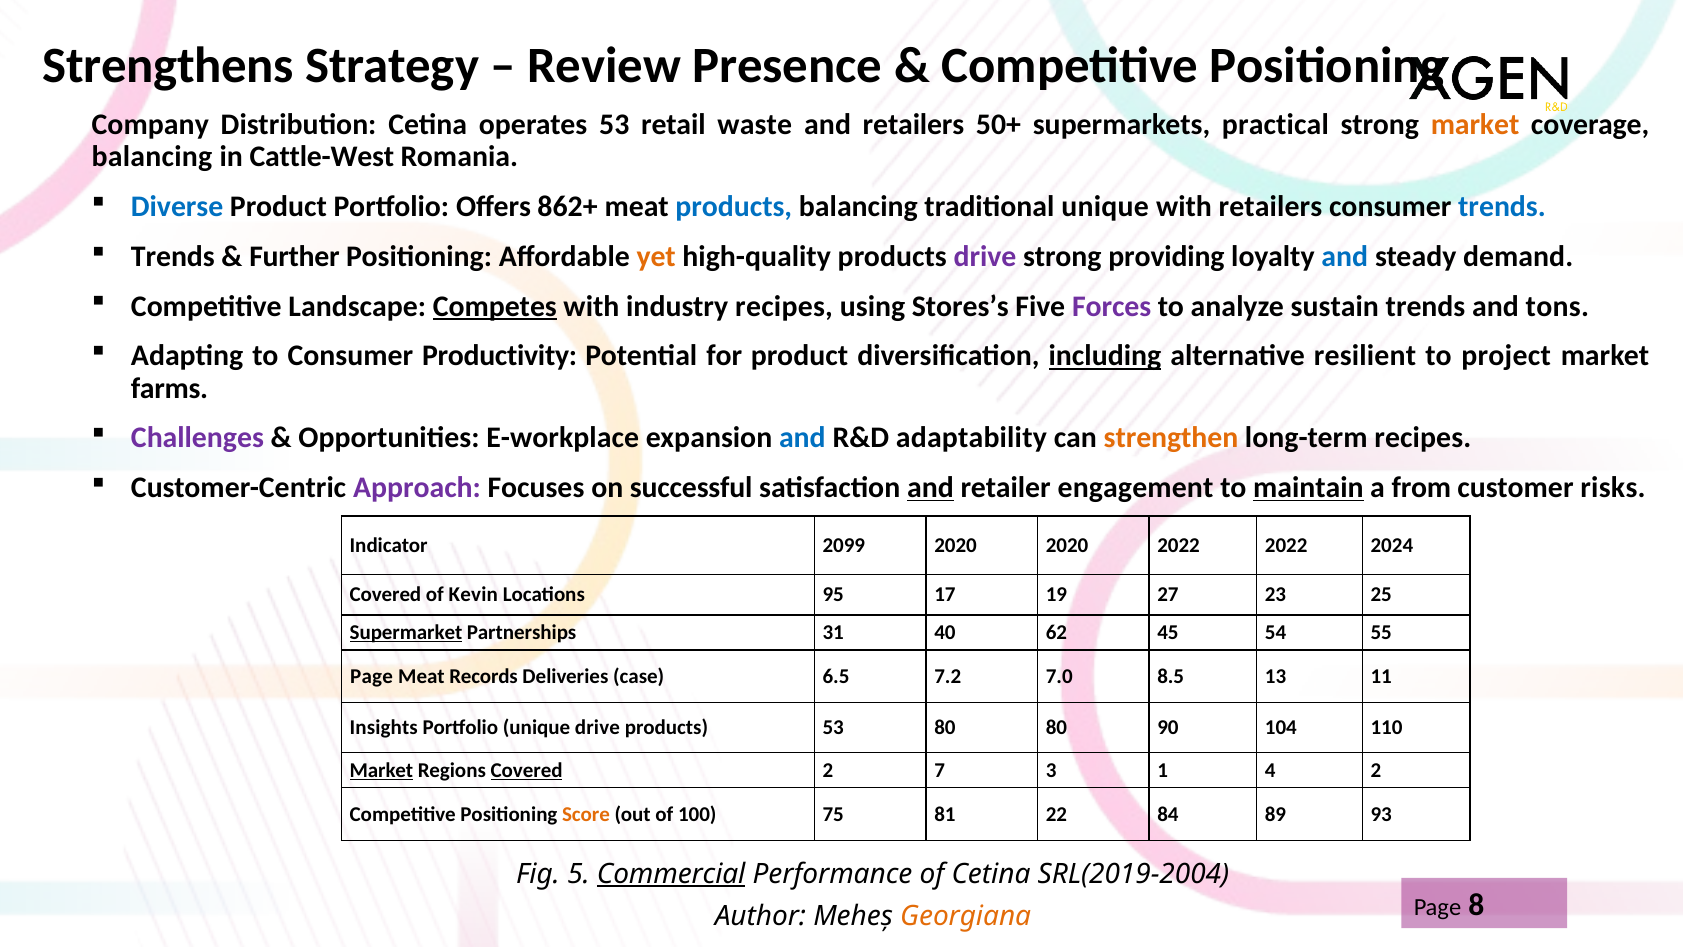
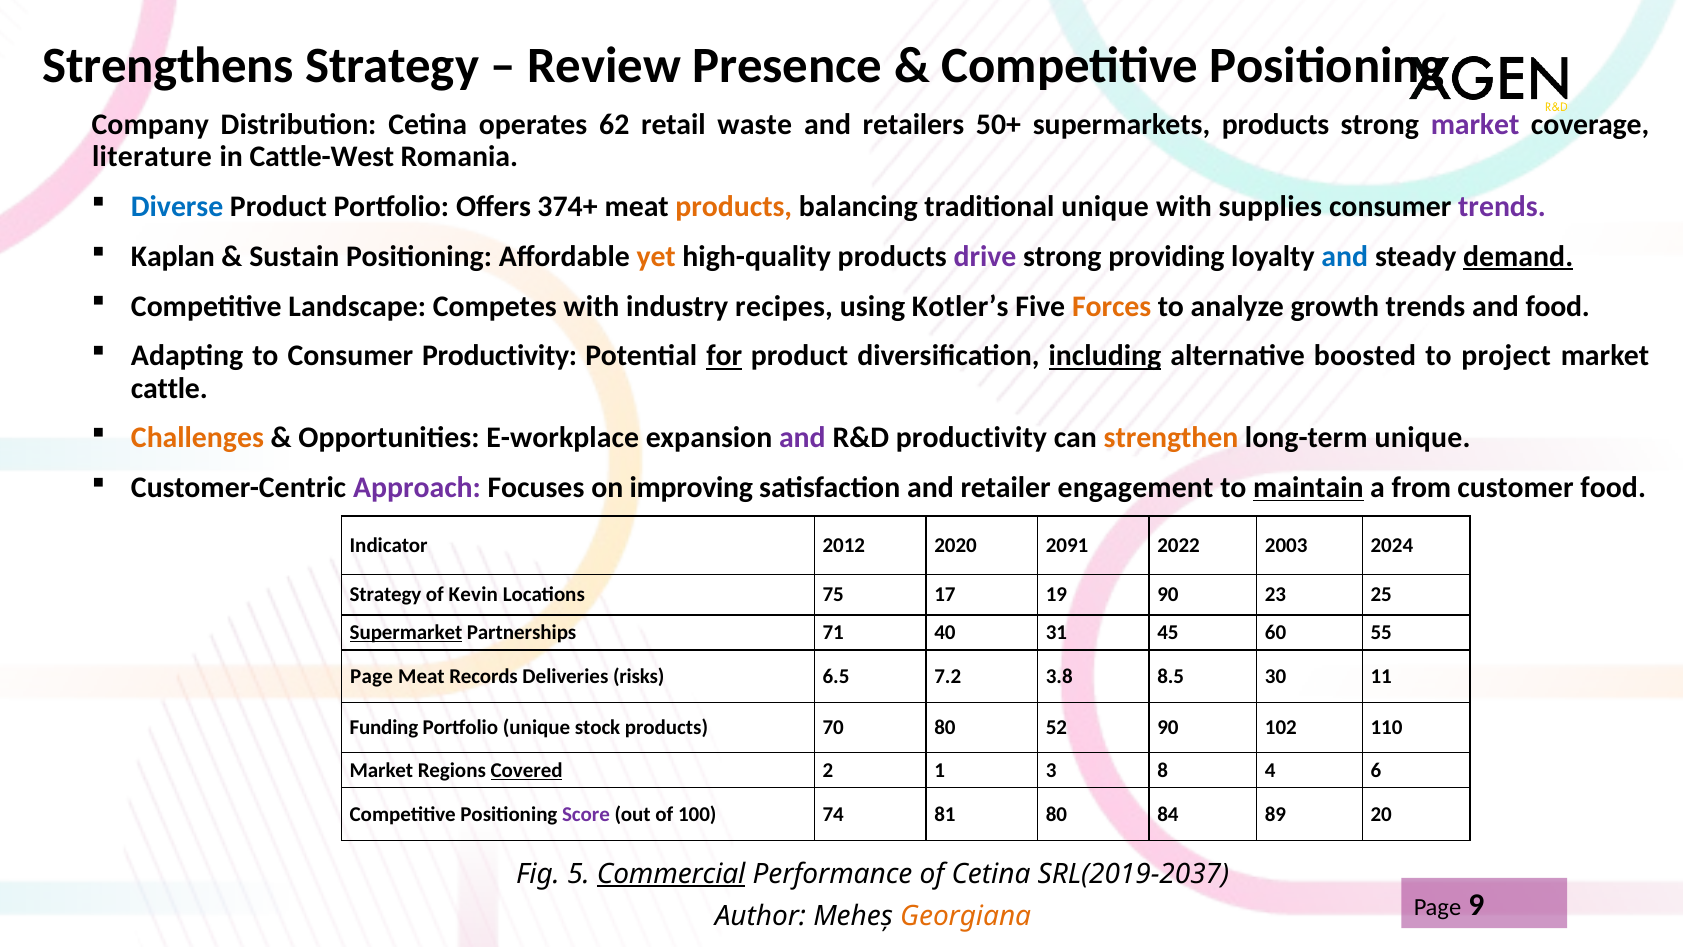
operates 53: 53 -> 62
supermarkets practical: practical -> products
market at (1475, 125) colour: orange -> purple
balancing at (152, 157): balancing -> literature
862+: 862+ -> 374+
products at (734, 207) colour: blue -> orange
with retailers: retailers -> supplies
trends at (1502, 207) colour: blue -> purple
Trends at (173, 256): Trends -> Kaplan
Further: Further -> Sustain
demand underline: none -> present
Competes underline: present -> none
Stores’s: Stores’s -> Kotler’s
Forces colour: purple -> orange
sustain: sustain -> growth
and tons: tons -> food
for underline: none -> present
resilient: resilient -> boosted
farms: farms -> cattle
Challenges colour: purple -> orange
and at (802, 438) colour: blue -> purple
R&D adaptability: adaptability -> productivity
long-term recipes: recipes -> unique
successful: successful -> improving
and at (930, 488) underline: present -> none
customer risks: risks -> food
2099: 2099 -> 2012
2020 2020: 2020 -> 2091
2022 2022: 2022 -> 2003
Covered at (385, 595): Covered -> Strategy
95: 95 -> 75
19 27: 27 -> 90
31: 31 -> 71
62: 62 -> 31
54: 54 -> 60
case: case -> risks
7.0: 7.0 -> 3.8
13: 13 -> 30
Insights: Insights -> Funding
unique drive: drive -> stock
products 53: 53 -> 70
80 80: 80 -> 52
104: 104 -> 102
Market at (381, 770) underline: present -> none
7: 7 -> 1
1: 1 -> 8
4 2: 2 -> 6
Score colour: orange -> purple
75: 75 -> 74
81 22: 22 -> 80
93: 93 -> 20
SRL(2019-2004: SRL(2019-2004 -> SRL(2019-2037
8: 8 -> 9
